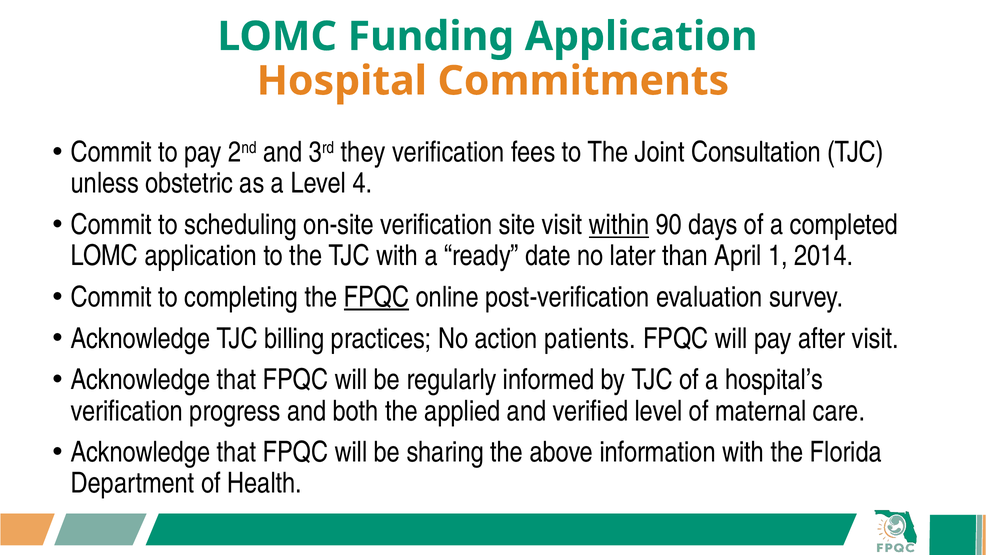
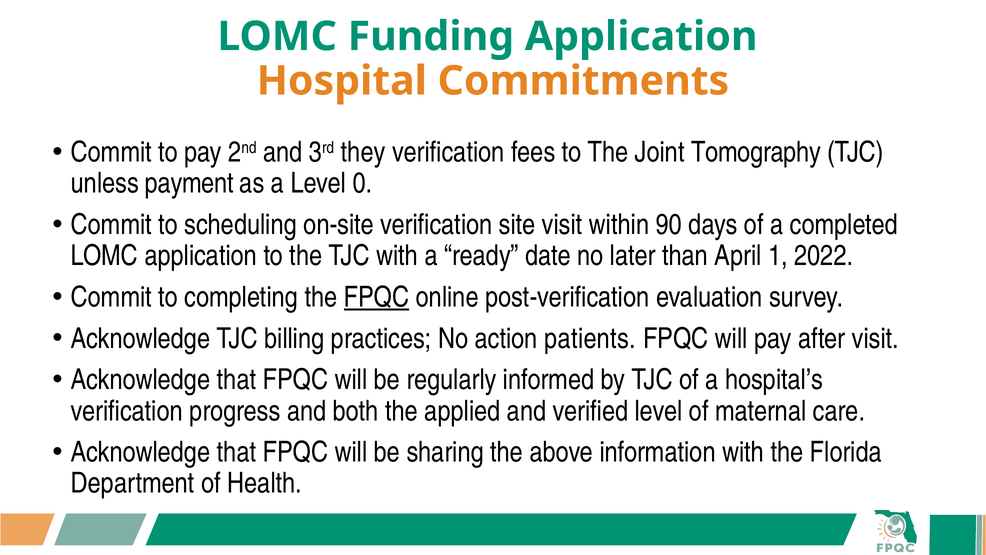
Consultation: Consultation -> Tomography
obstetric: obstetric -> payment
4: 4 -> 0
within underline: present -> none
2014: 2014 -> 2022
